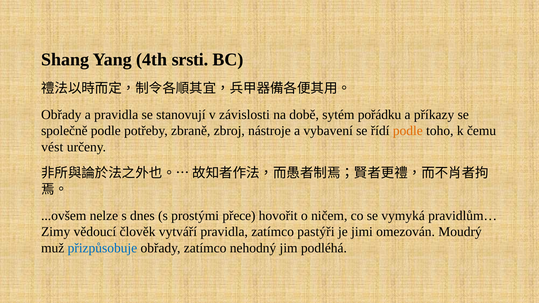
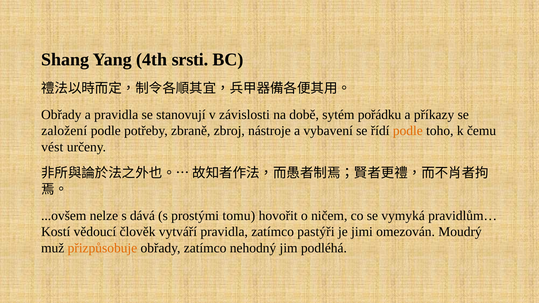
společně: společně -> založení
dnes: dnes -> dává
přece: přece -> tomu
Zimy: Zimy -> Kostí
přizpůsobuje colour: blue -> orange
